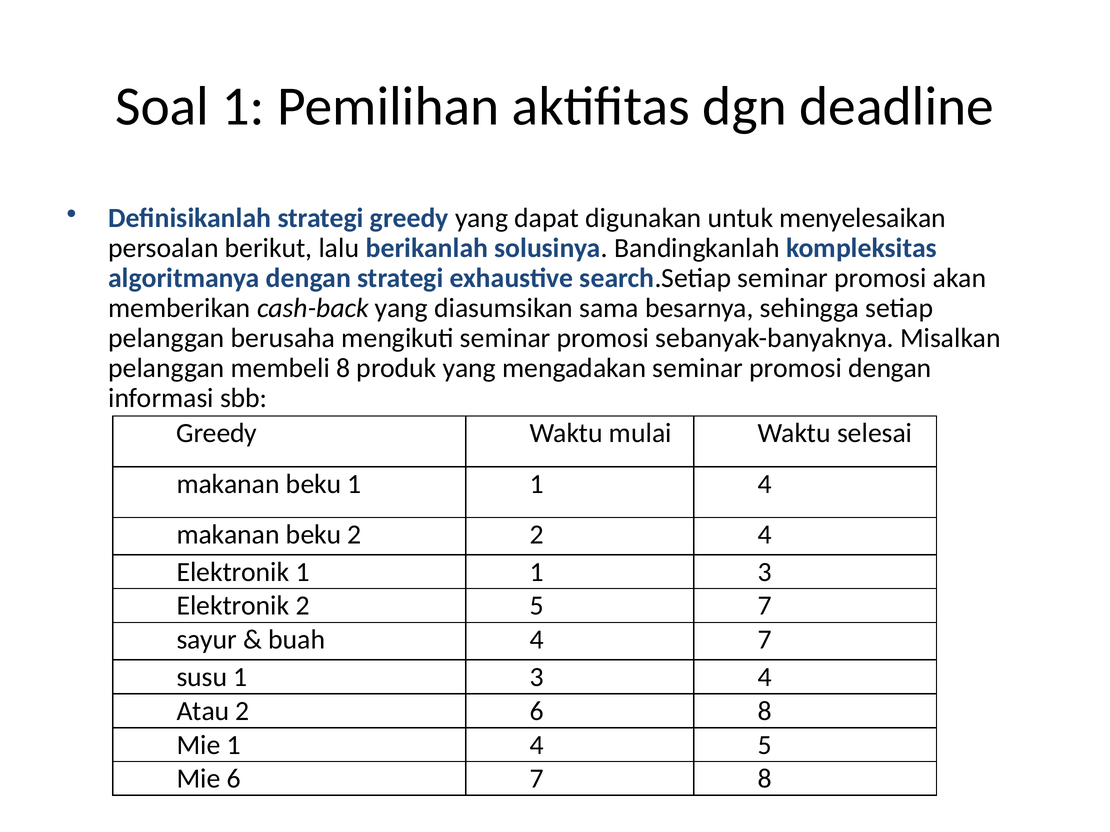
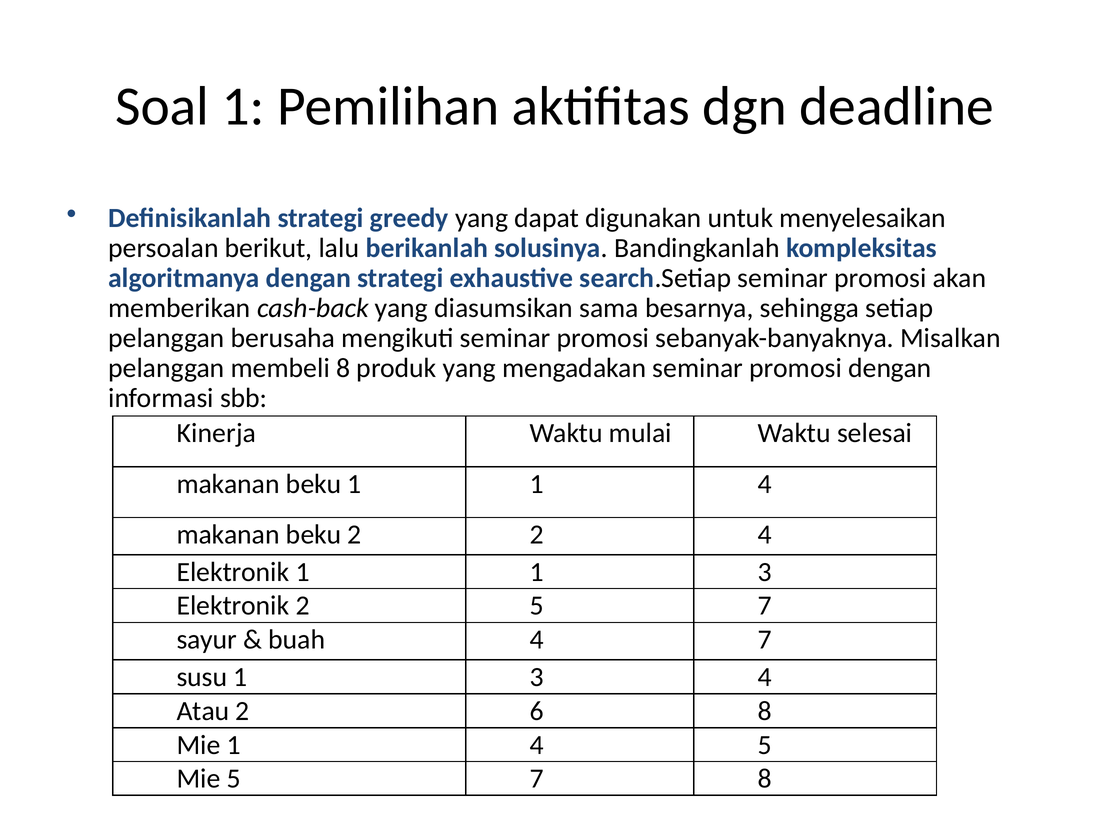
Greedy at (217, 434): Greedy -> Kinerja
Mie 6: 6 -> 5
